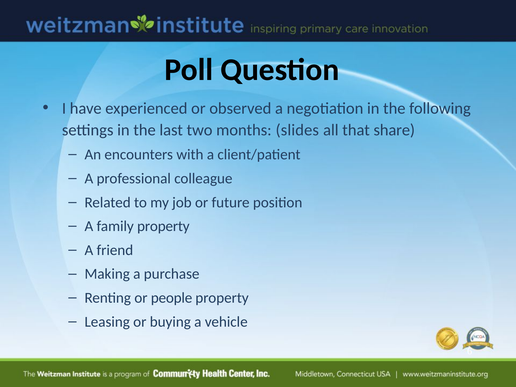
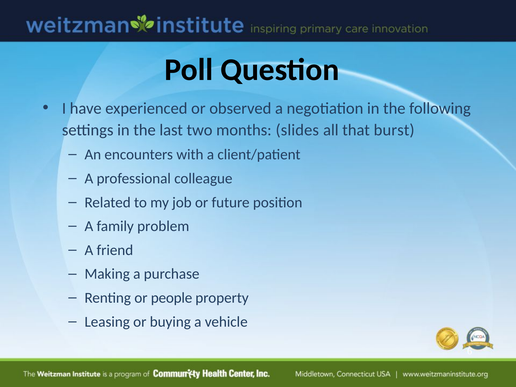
share: share -> burst
family property: property -> problem
